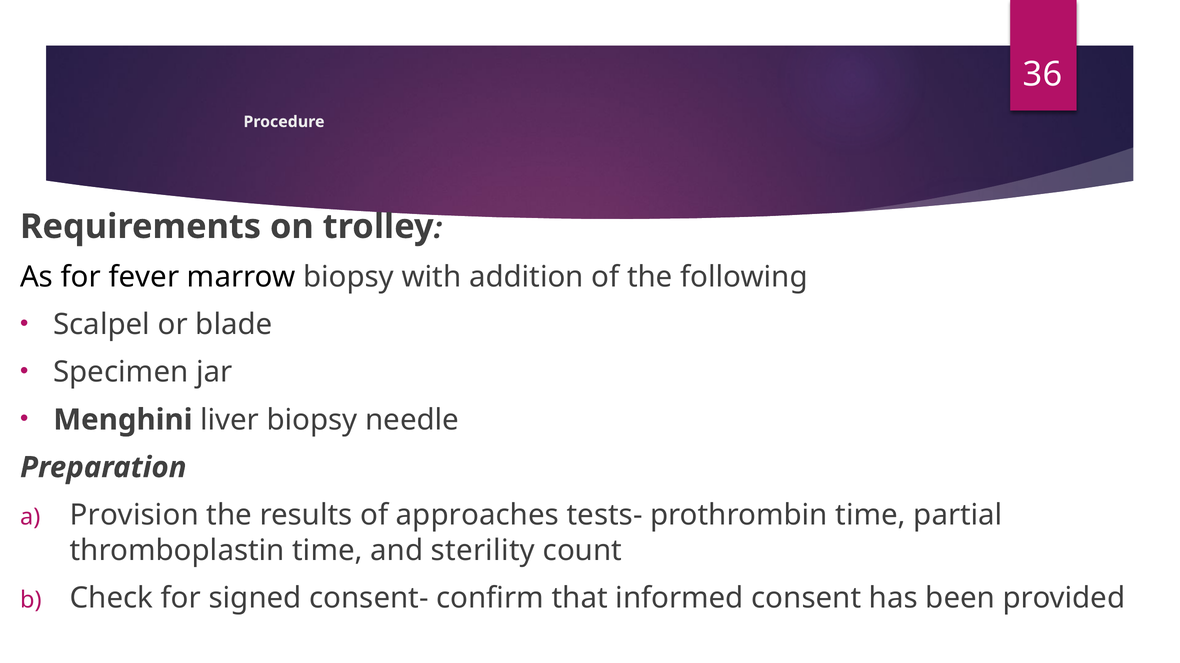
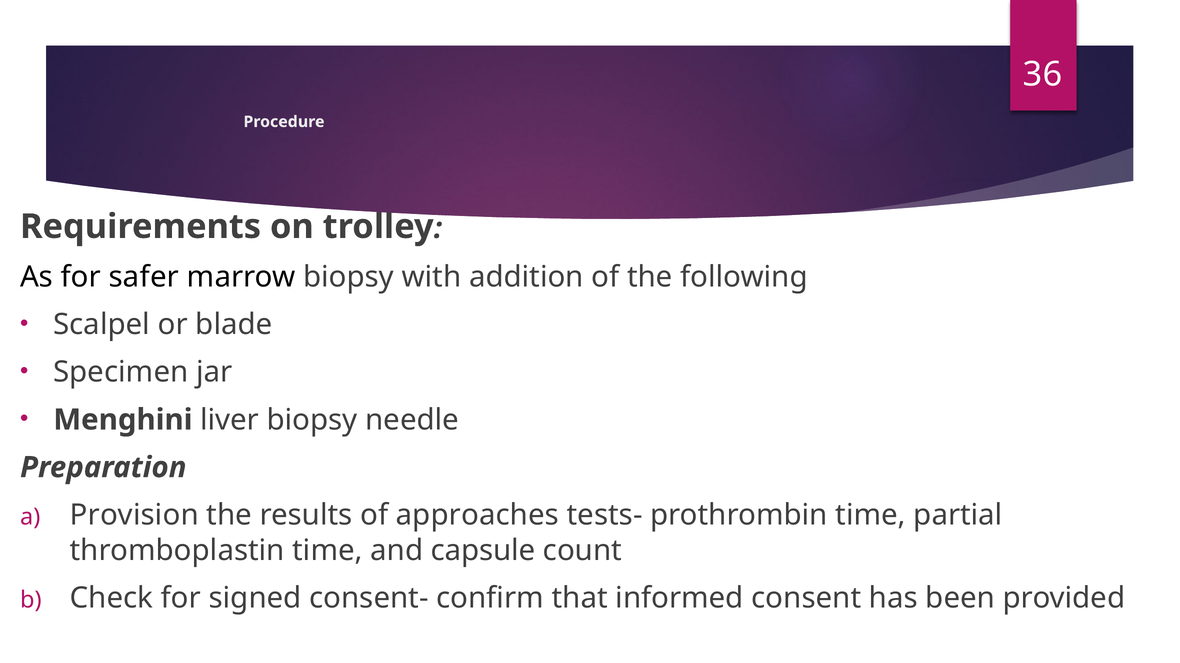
fever: fever -> safer
sterility: sterility -> capsule
